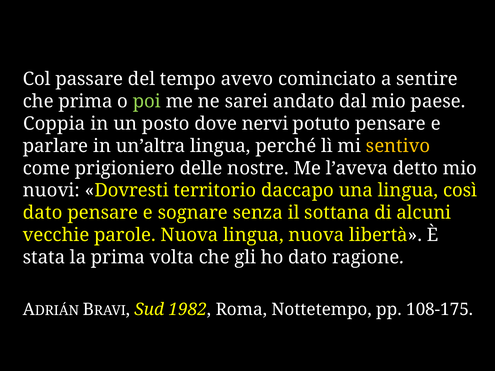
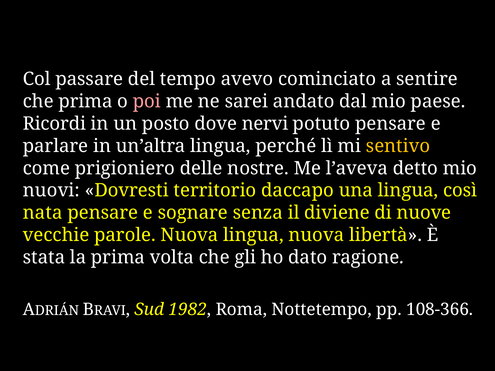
poi colour: light green -> pink
Coppia: Coppia -> Ricordi
dato at (43, 213): dato -> nata
sottana: sottana -> diviene
alcuni: alcuni -> nuove
108-175: 108-175 -> 108-366
